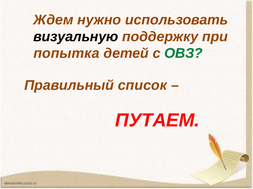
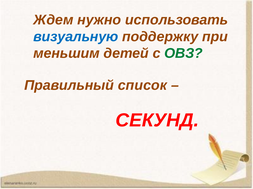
визуальную colour: black -> blue
попытка: попытка -> меньшим
ПУТАЕМ: ПУТАЕМ -> СЕКУНД
